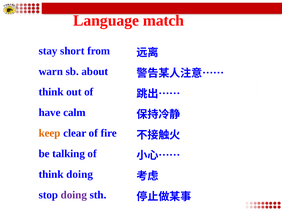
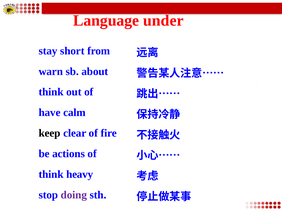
match: match -> under
keep colour: orange -> black
talking: talking -> actions
think doing: doing -> heavy
